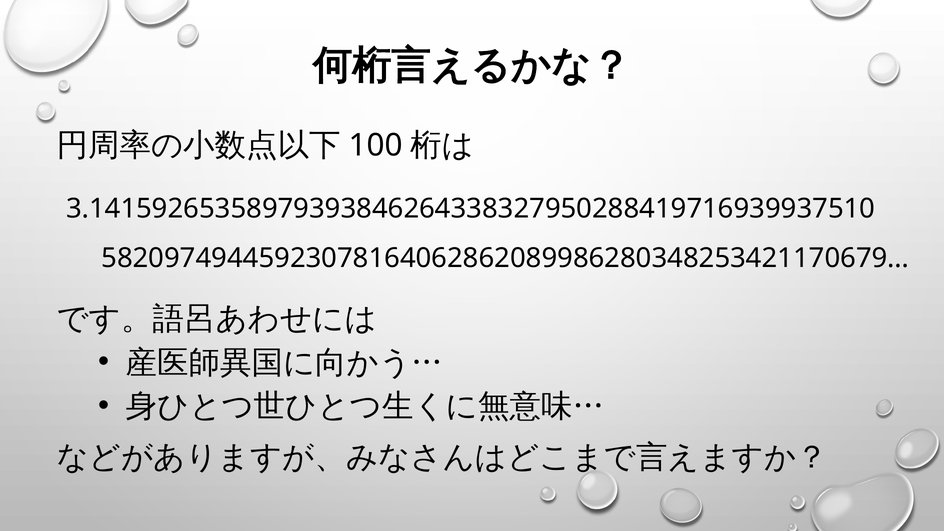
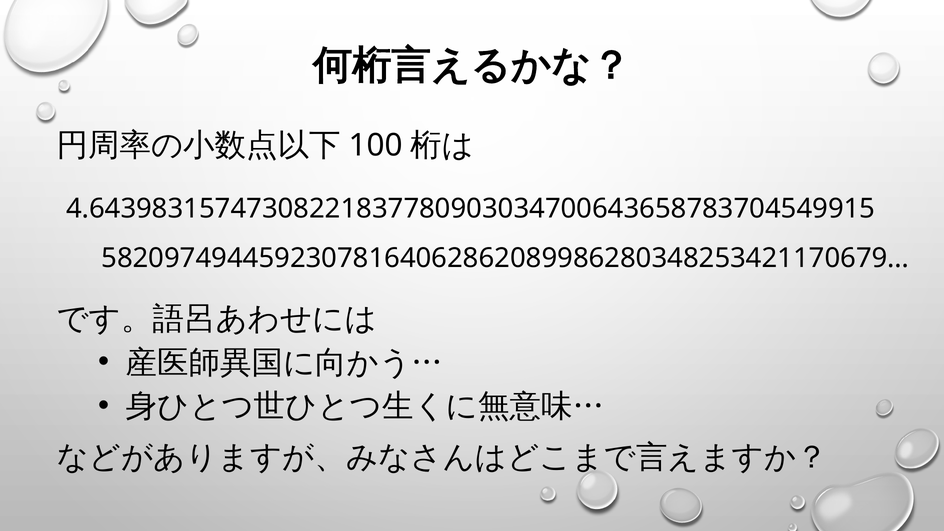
3.14159265358979393846264338327950288419716939937510: 3.14159265358979393846264338327950288419716939937510 -> 4.64398315747308221837780903034700643658783704549915
